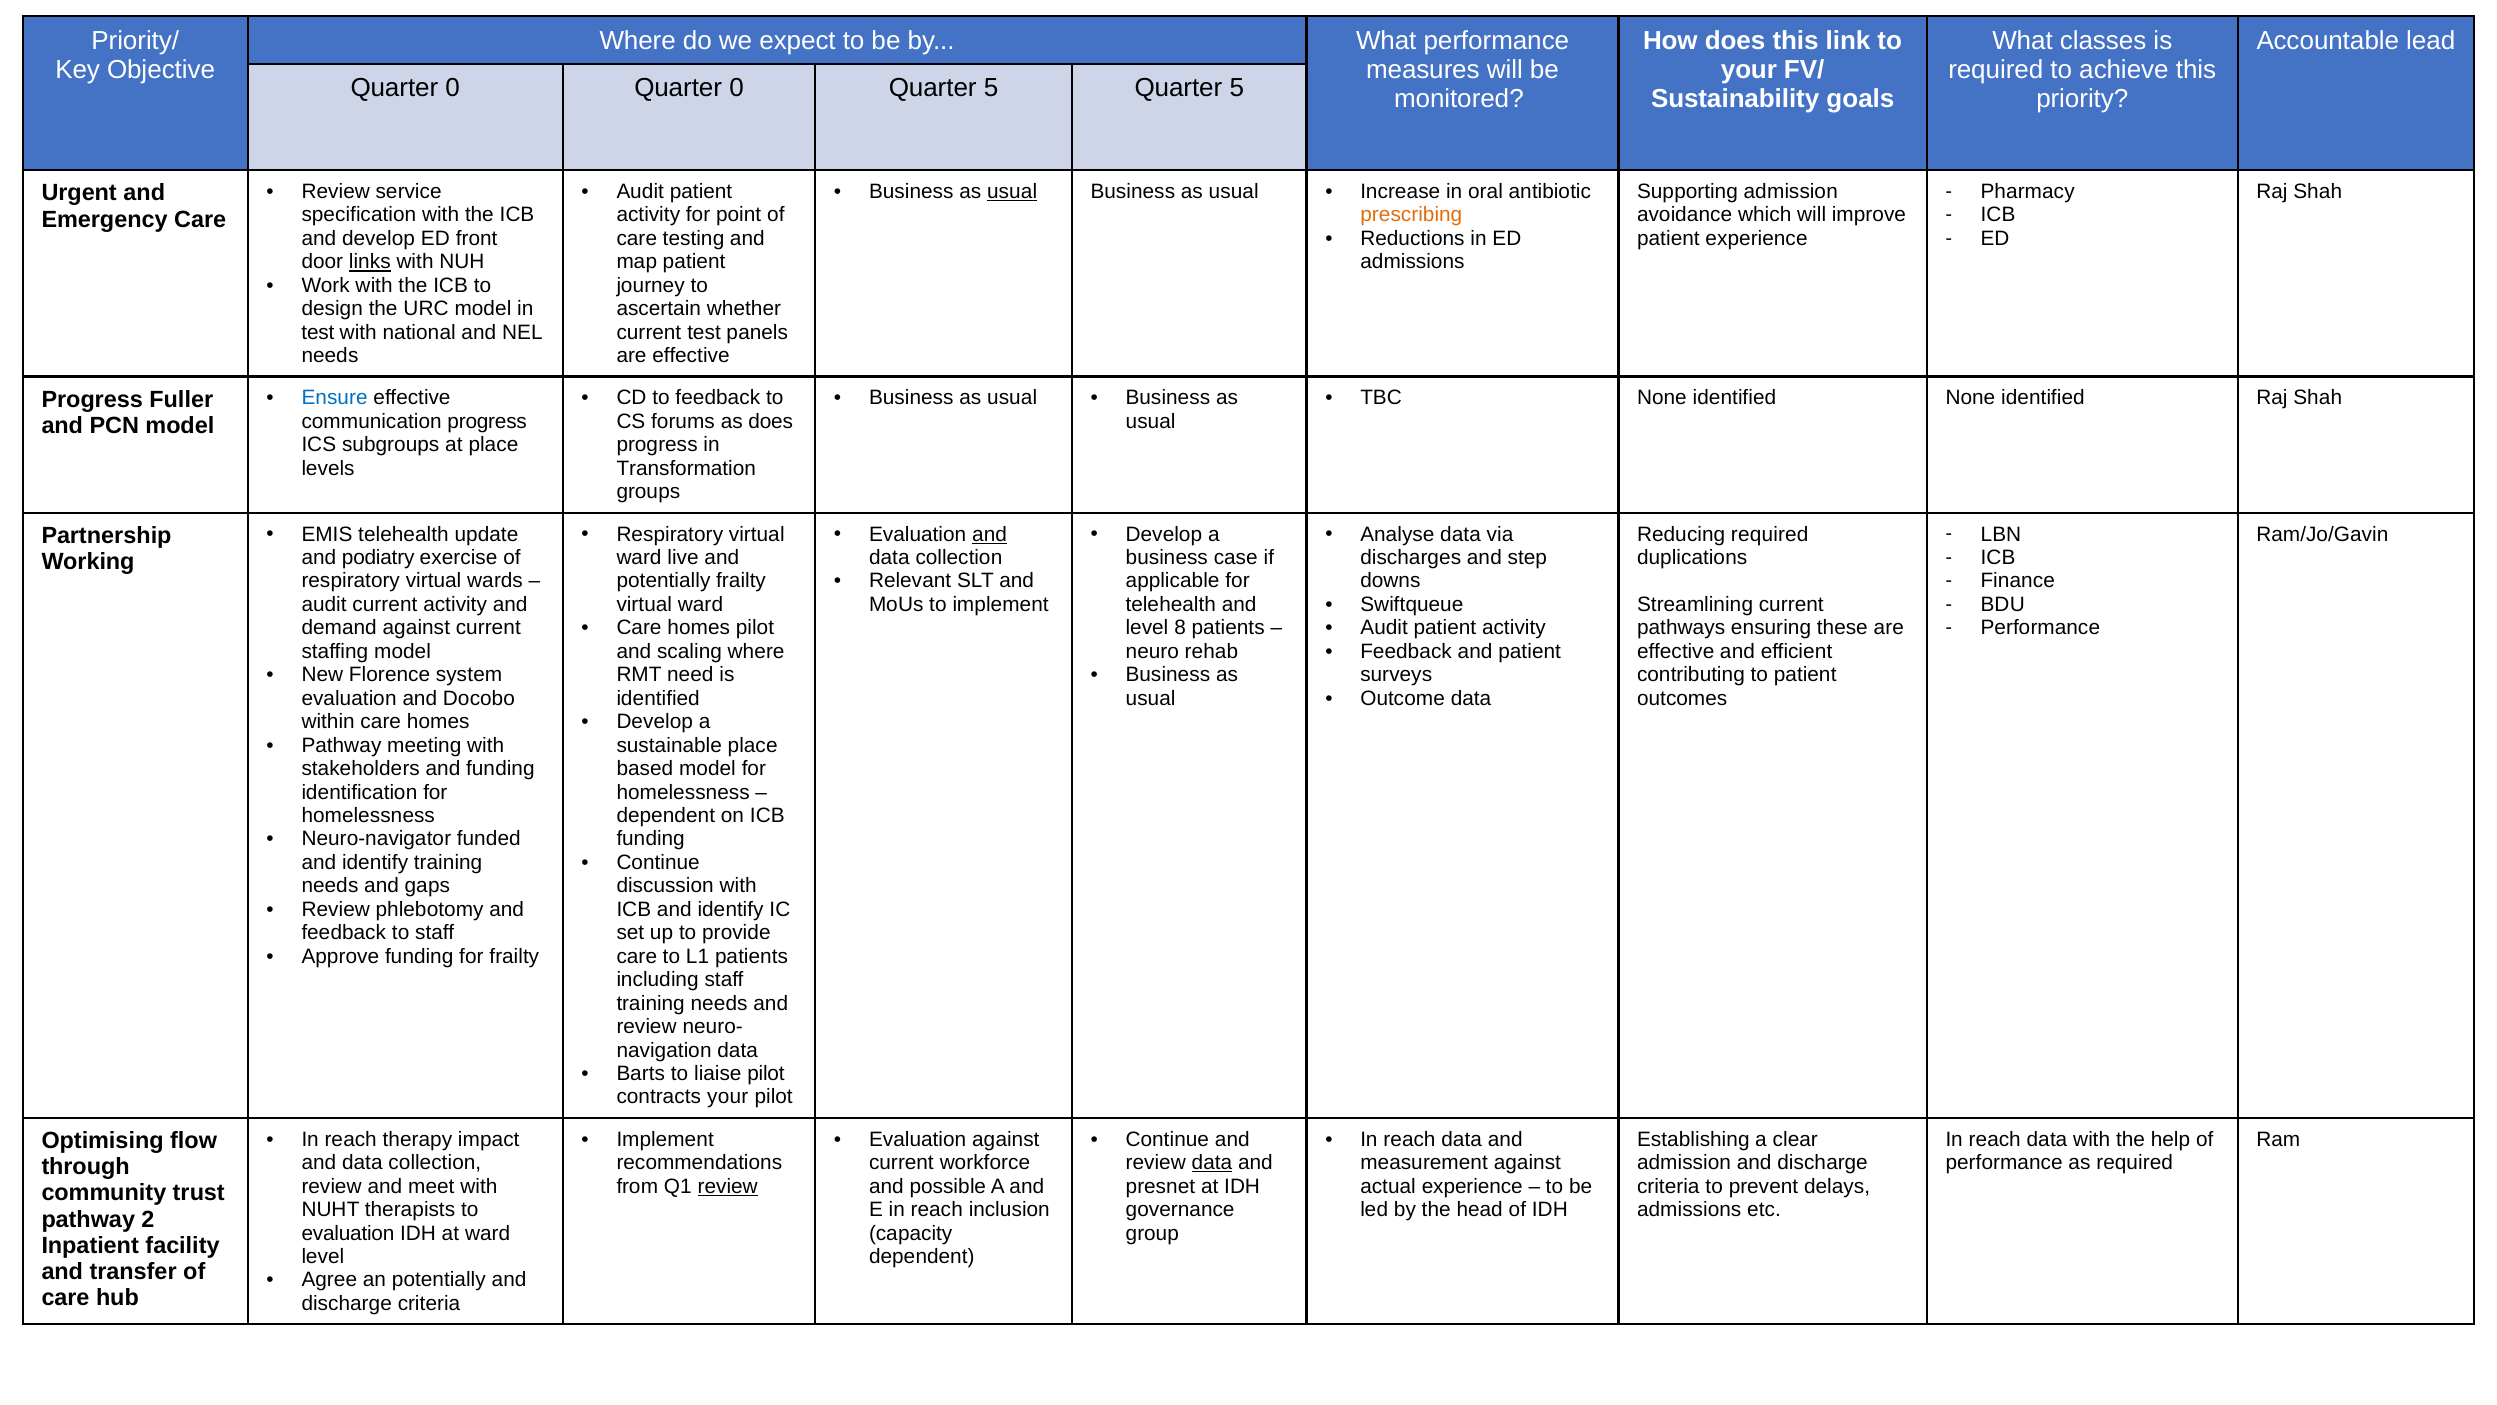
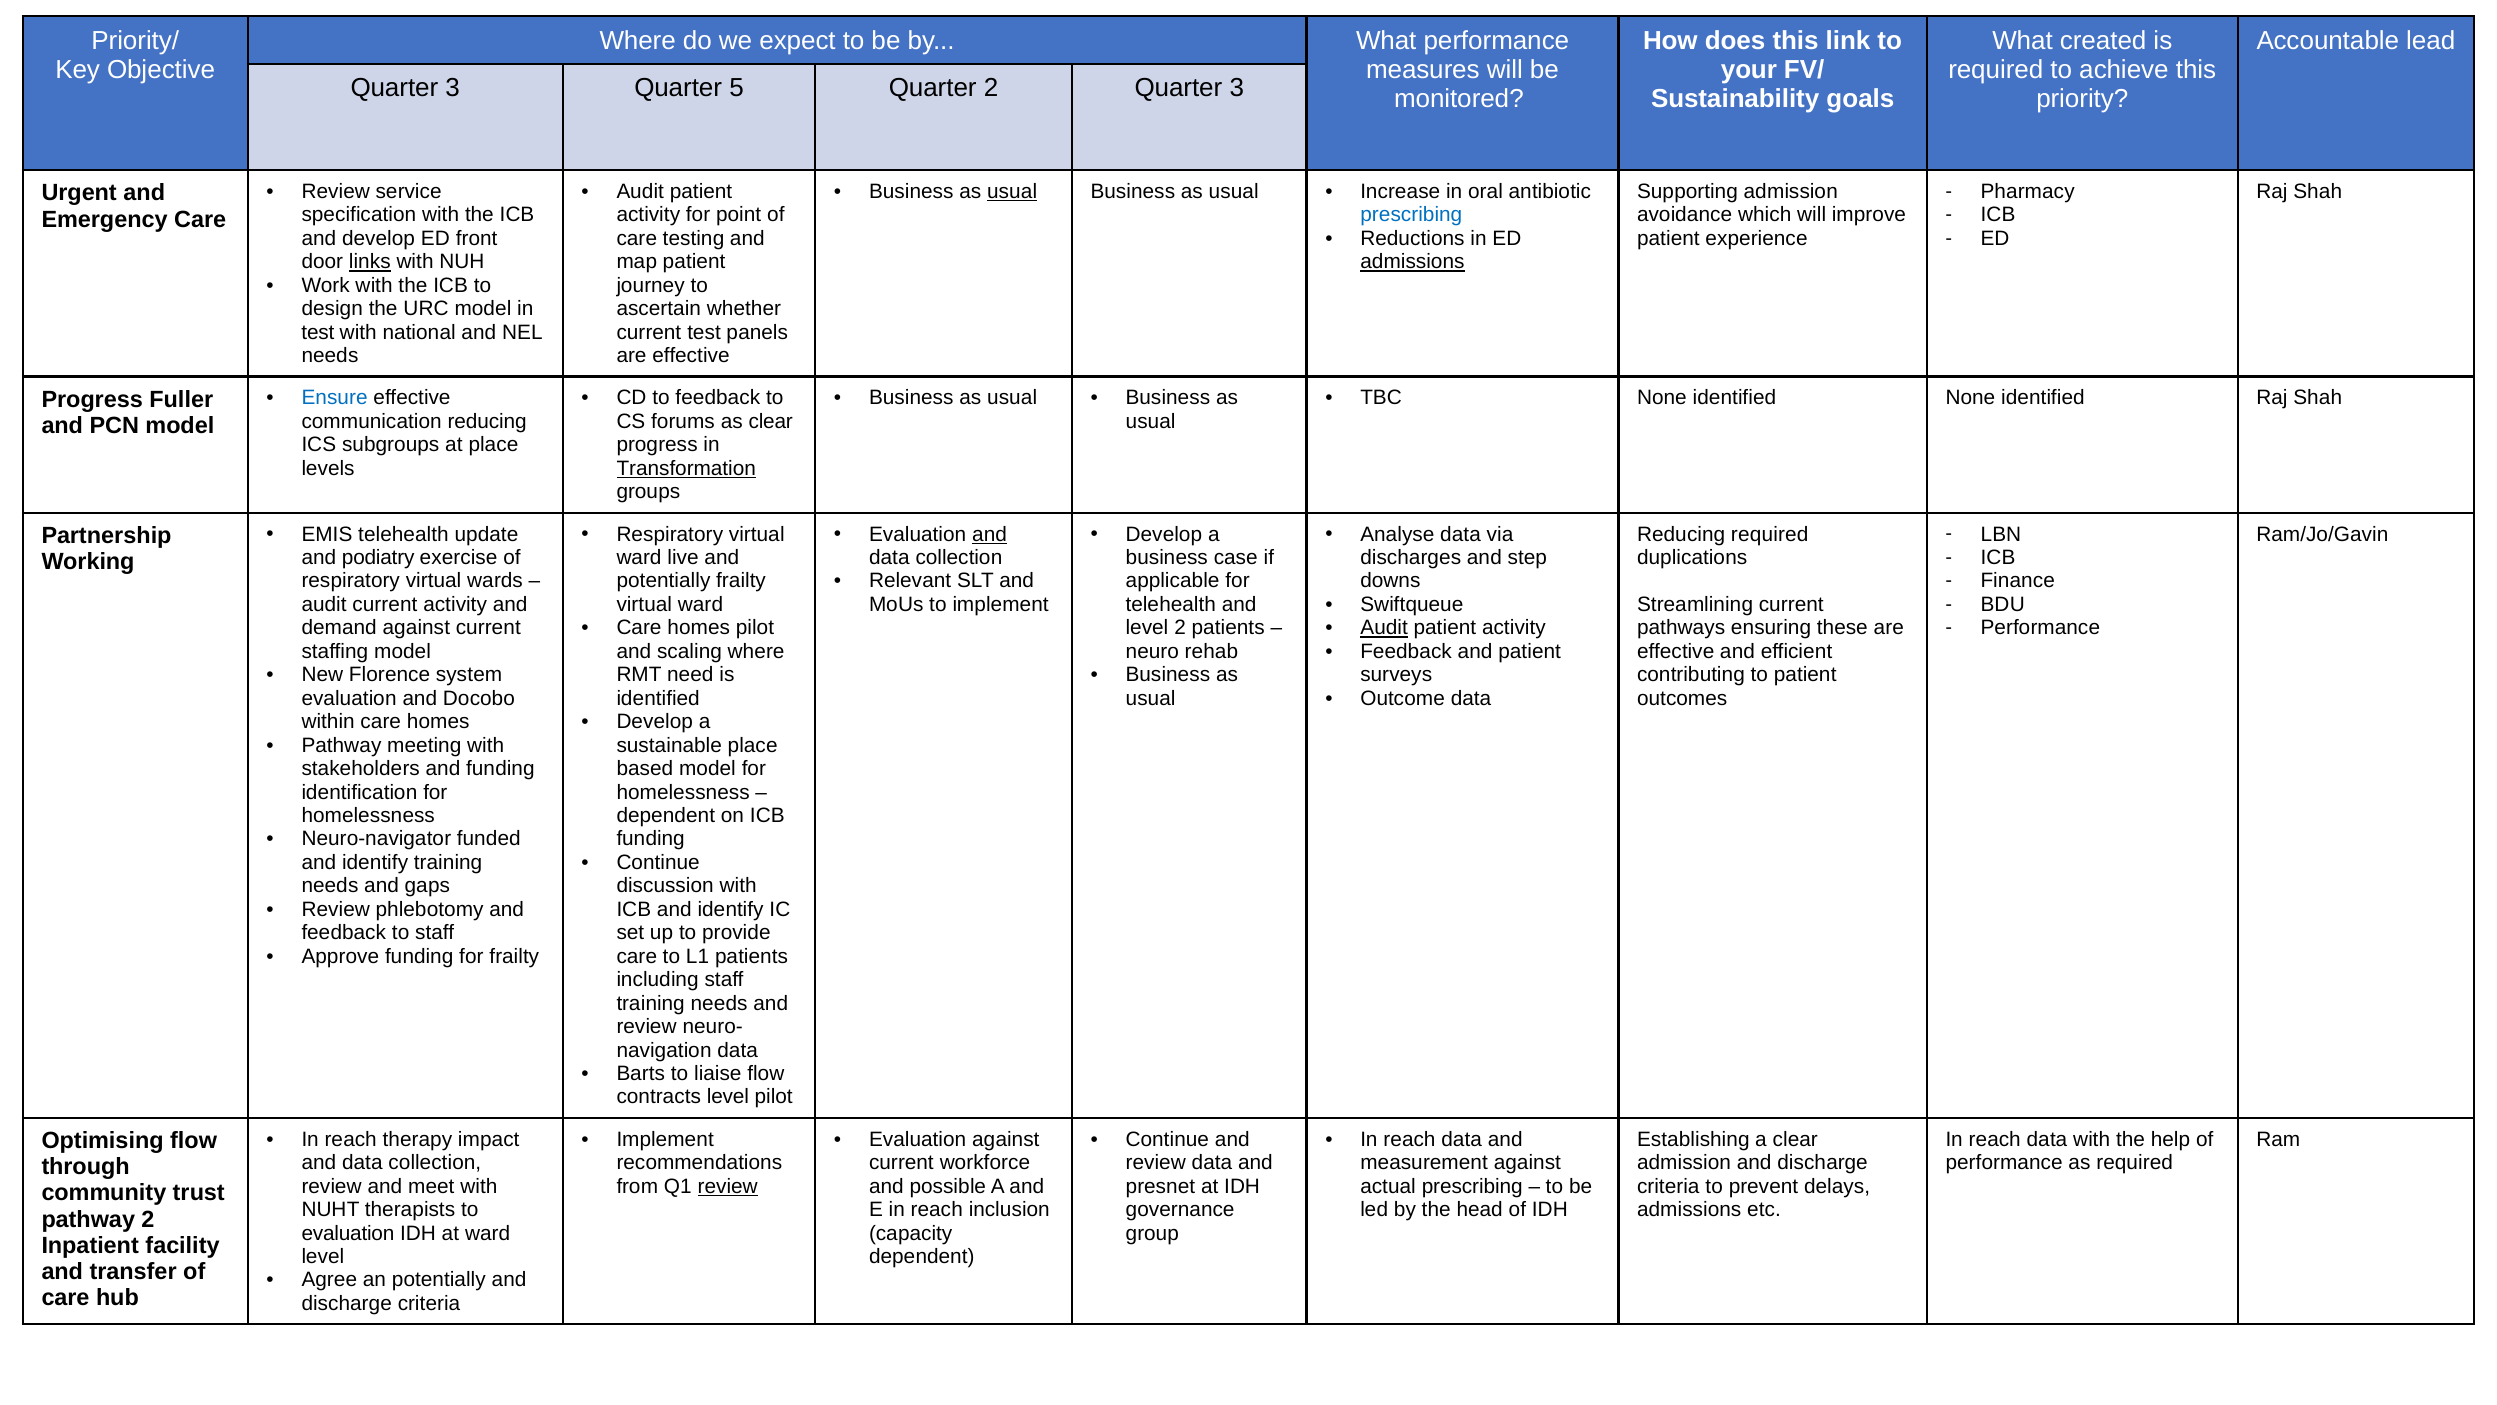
classes: classes -> created
0 at (453, 88): 0 -> 3
0 at (736, 88): 0 -> 5
5 at (991, 88): 5 -> 2
5 at (1237, 88): 5 -> 3
prescribing at (1411, 215) colour: orange -> blue
admissions at (1412, 262) underline: none -> present
communication progress: progress -> reducing
as does: does -> clear
Transformation underline: none -> present
level 8: 8 -> 2
Audit at (1384, 628) underline: none -> present
liaise pilot: pilot -> flow
contracts your: your -> level
data at (1212, 1162) underline: present -> none
actual experience: experience -> prescribing
